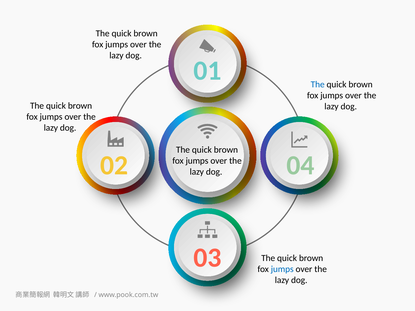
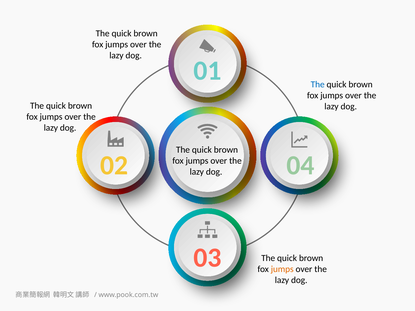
jumps at (282, 269) colour: blue -> orange
